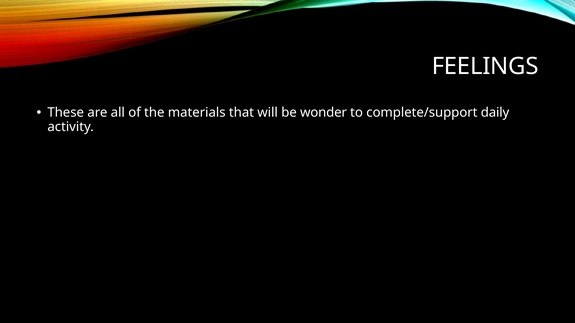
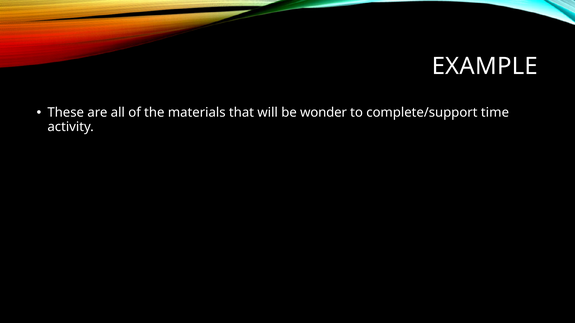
FEELINGS: FEELINGS -> EXAMPLE
daily: daily -> time
